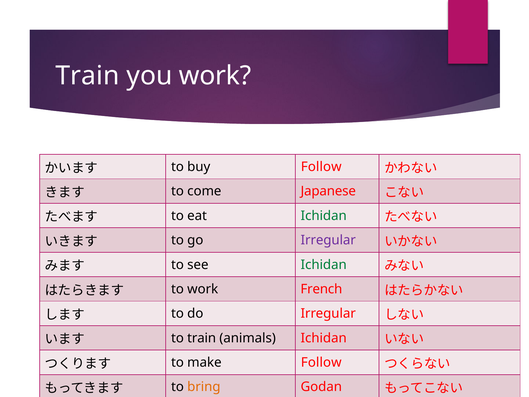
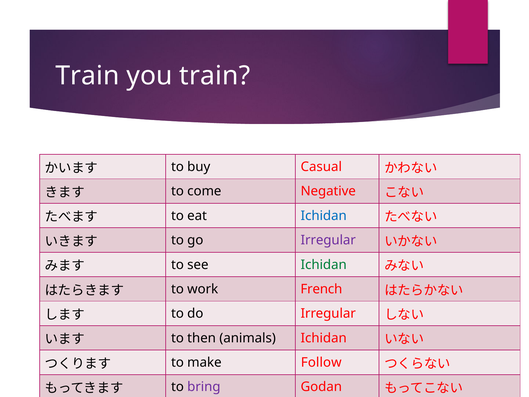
you work: work -> train
buy Follow: Follow -> Casual
Japanese: Japanese -> Negative
Ichidan at (324, 216) colour: green -> blue
to train: train -> then
bring colour: orange -> purple
